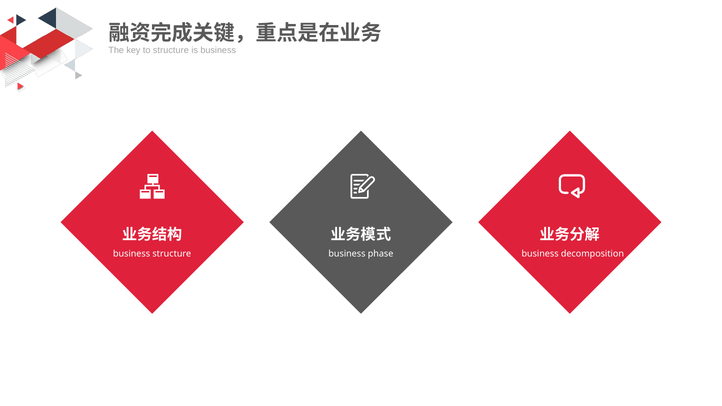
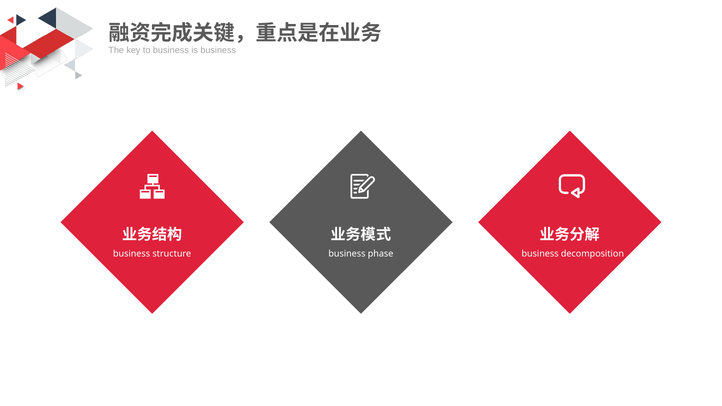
to structure: structure -> business
